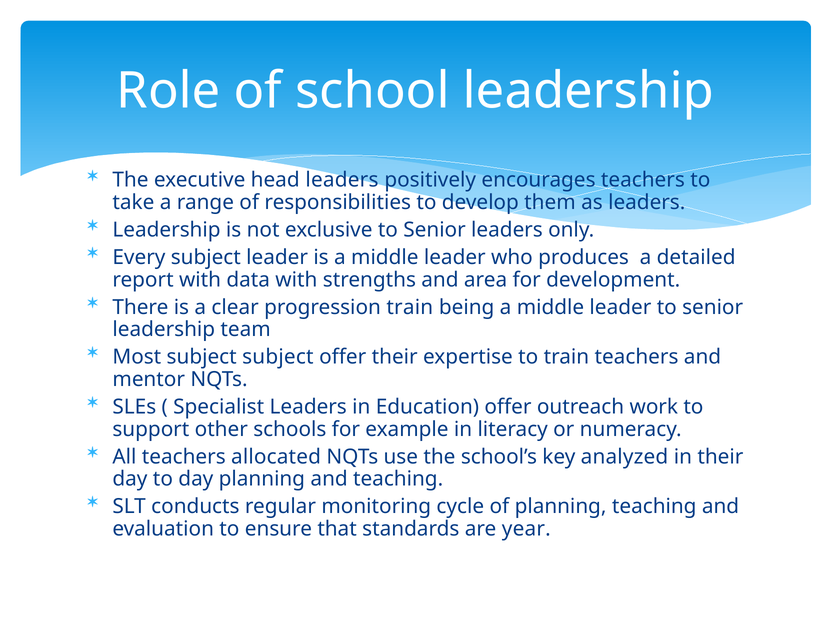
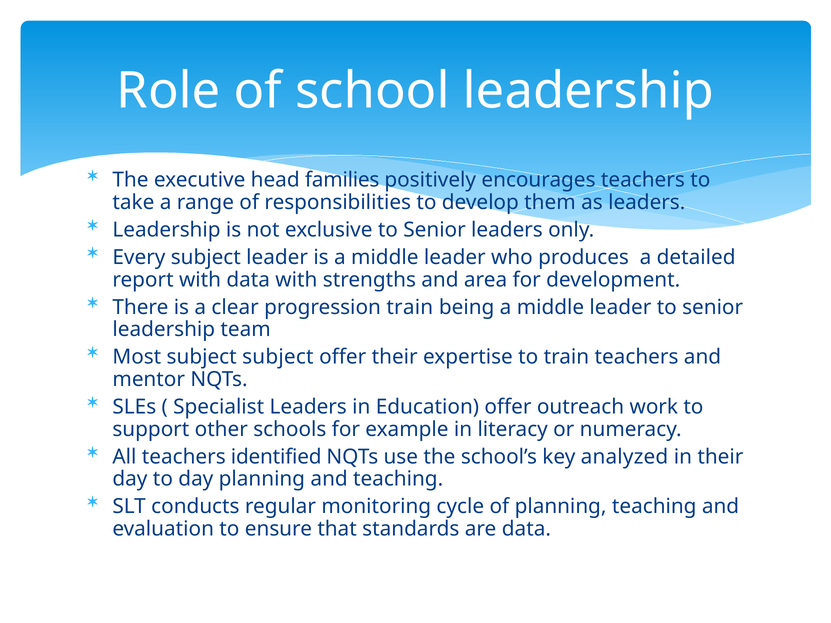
head leaders: leaders -> families
allocated: allocated -> identified
are year: year -> data
